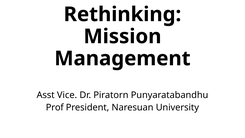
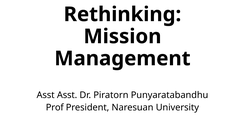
Asst Vice: Vice -> Asst
